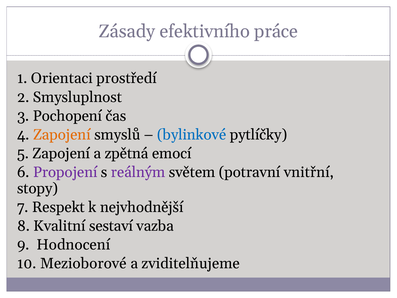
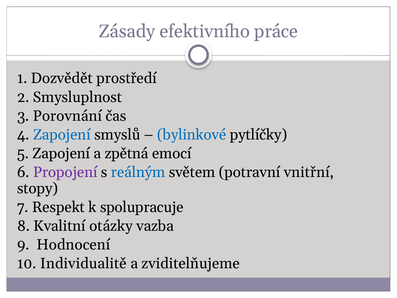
Orientaci: Orientaci -> Dozvědět
Pochopení: Pochopení -> Porovnání
Zapojení at (62, 135) colour: orange -> blue
reálným colour: purple -> blue
nejvhodnější: nejvhodnější -> spolupracuje
sestaví: sestaví -> otázky
Mezioborové: Mezioborové -> Individualitě
